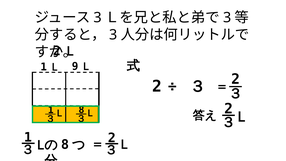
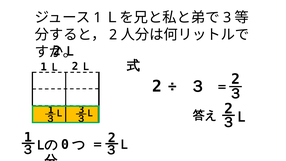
3 at (98, 18): 3 -> 1
3 at (113, 35): 3 -> 2
1 Ｌ 9: 9 -> 2
Ｌ 8: 8 -> 3
8 at (65, 144): 8 -> 0
